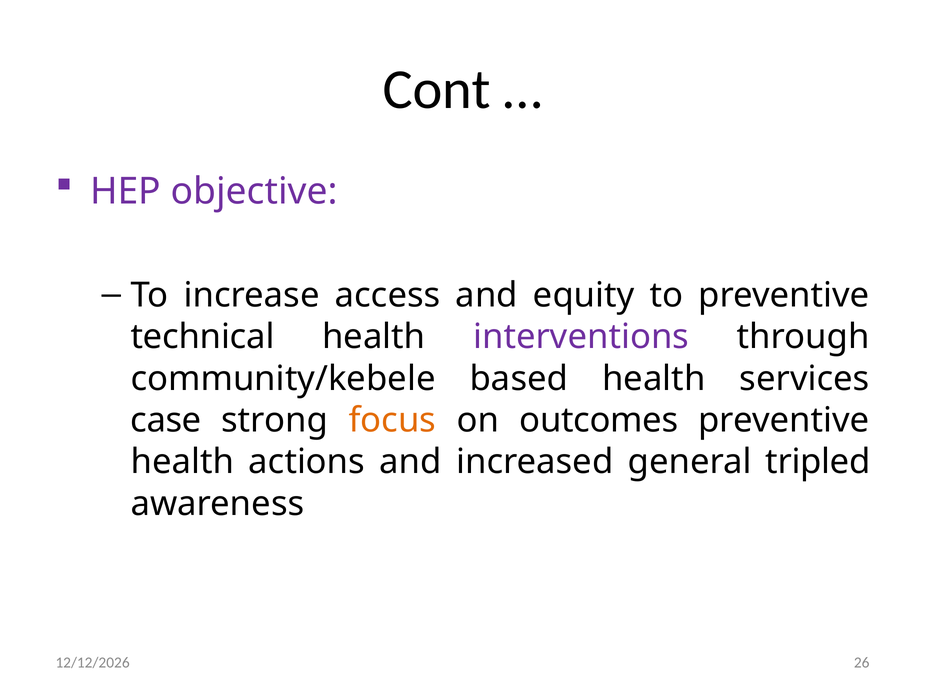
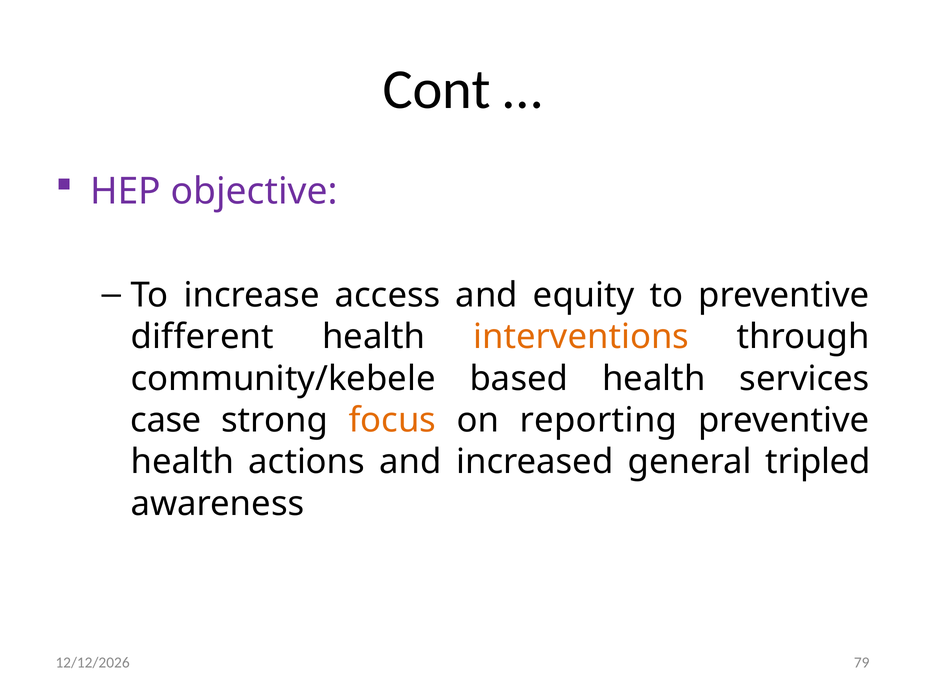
technical: technical -> different
interventions colour: purple -> orange
outcomes: outcomes -> reporting
26: 26 -> 79
